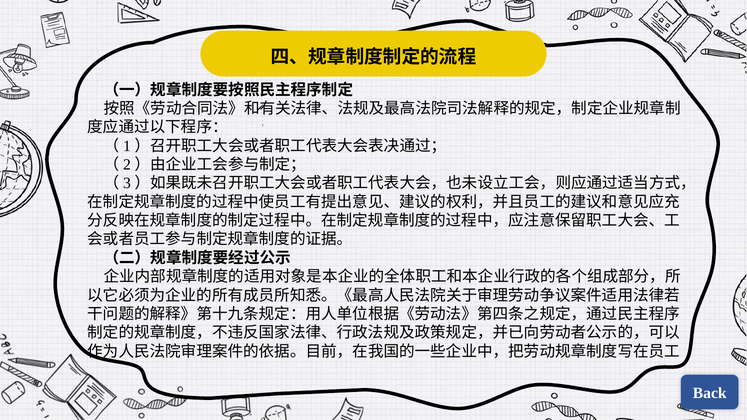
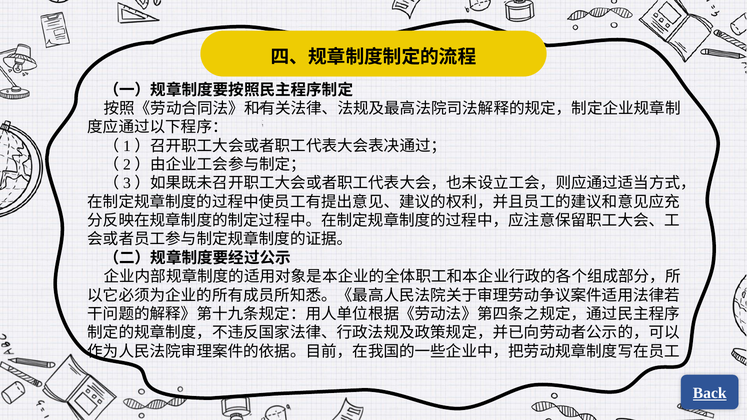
Back underline: none -> present
